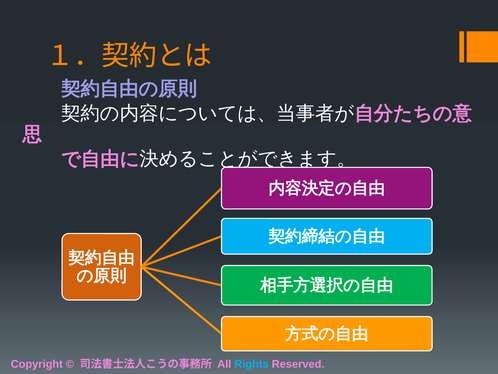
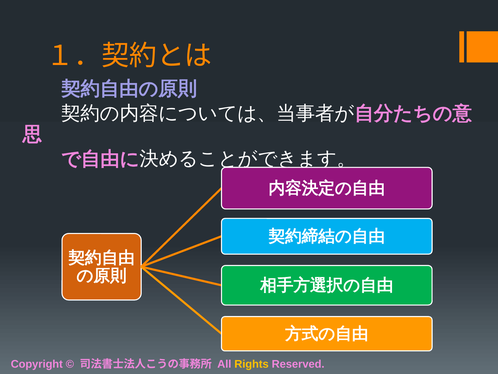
Rights colour: light blue -> yellow
